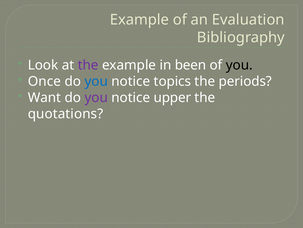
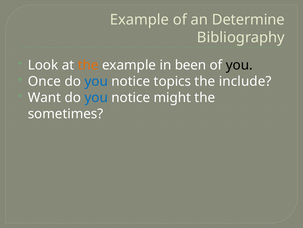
Evaluation: Evaluation -> Determine
the at (88, 65) colour: purple -> orange
periods: periods -> include
you at (96, 97) colour: purple -> blue
upper: upper -> might
quotations: quotations -> sometimes
